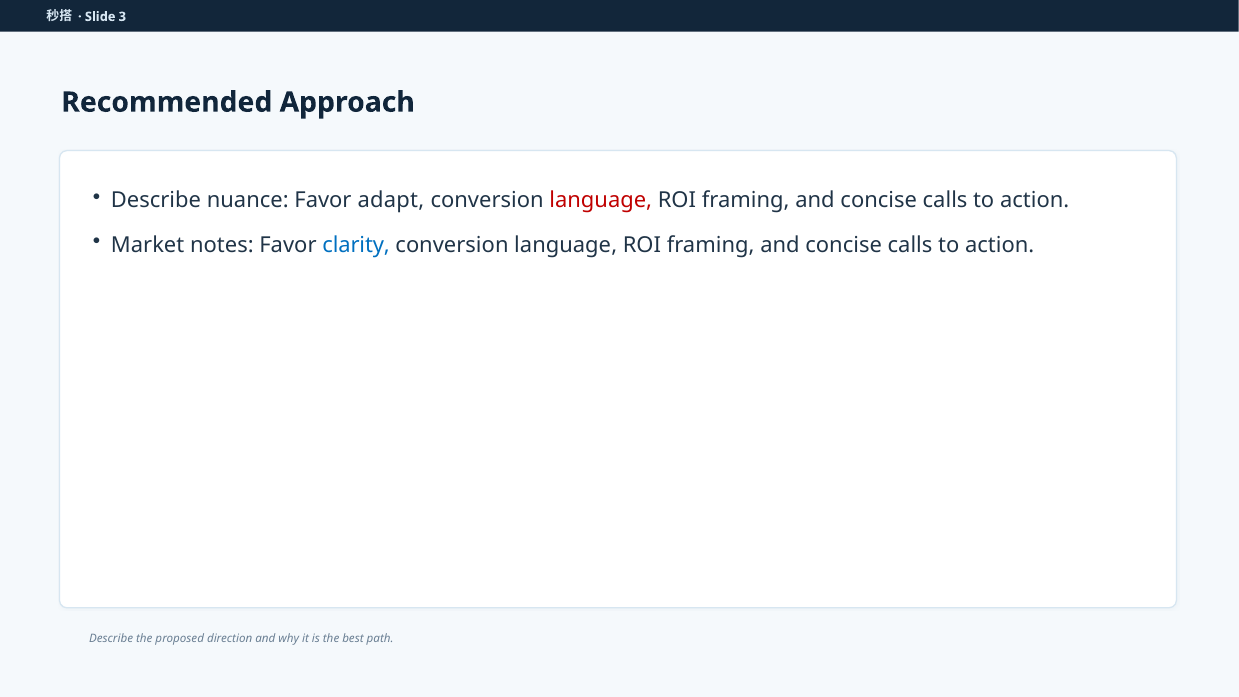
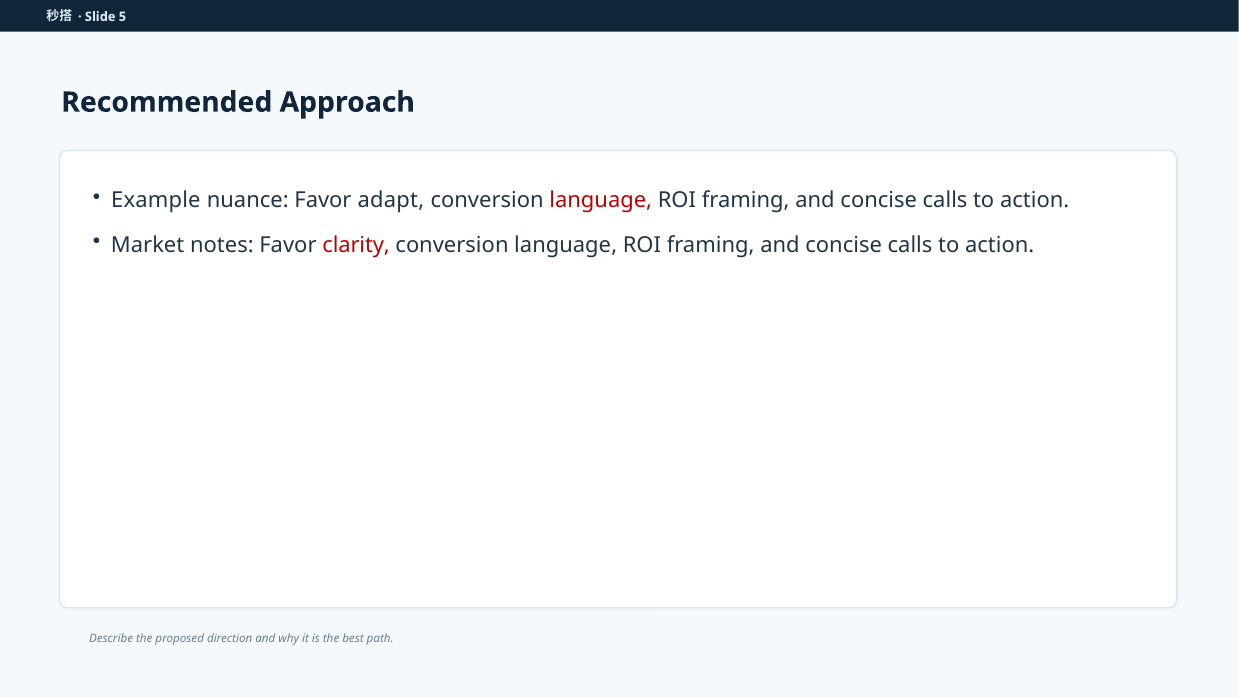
3: 3 -> 5
Describe at (156, 201): Describe -> Example
clarity colour: blue -> red
